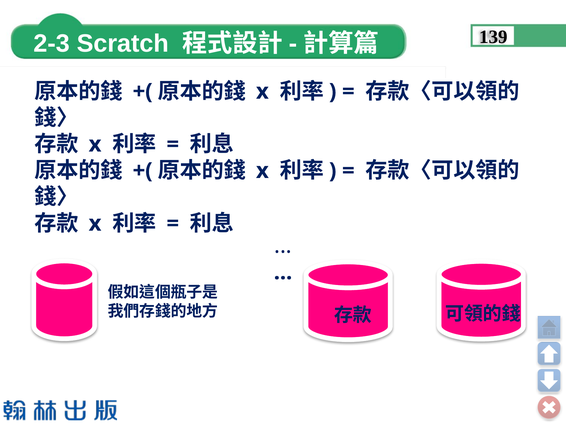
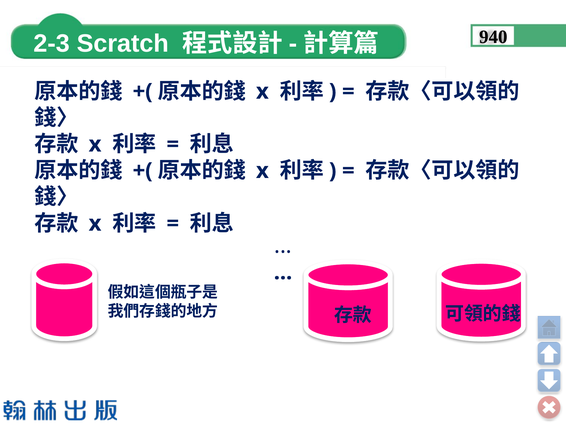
139: 139 -> 940
